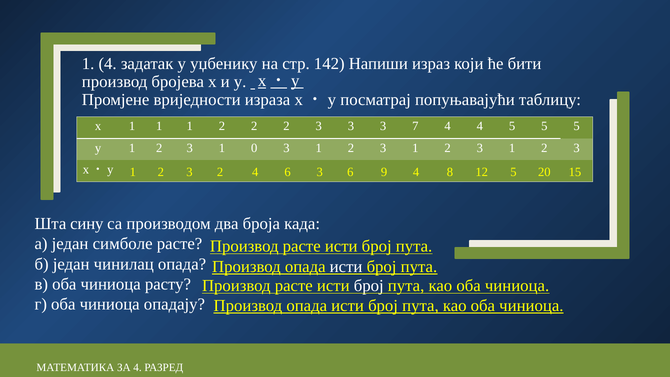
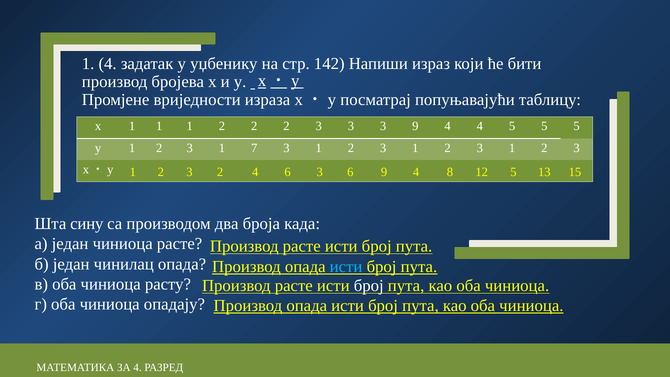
3 7: 7 -> 9
0: 0 -> 7
20: 20 -> 13
један симболе: симболе -> чиниоца
исти at (346, 267) colour: white -> light blue
